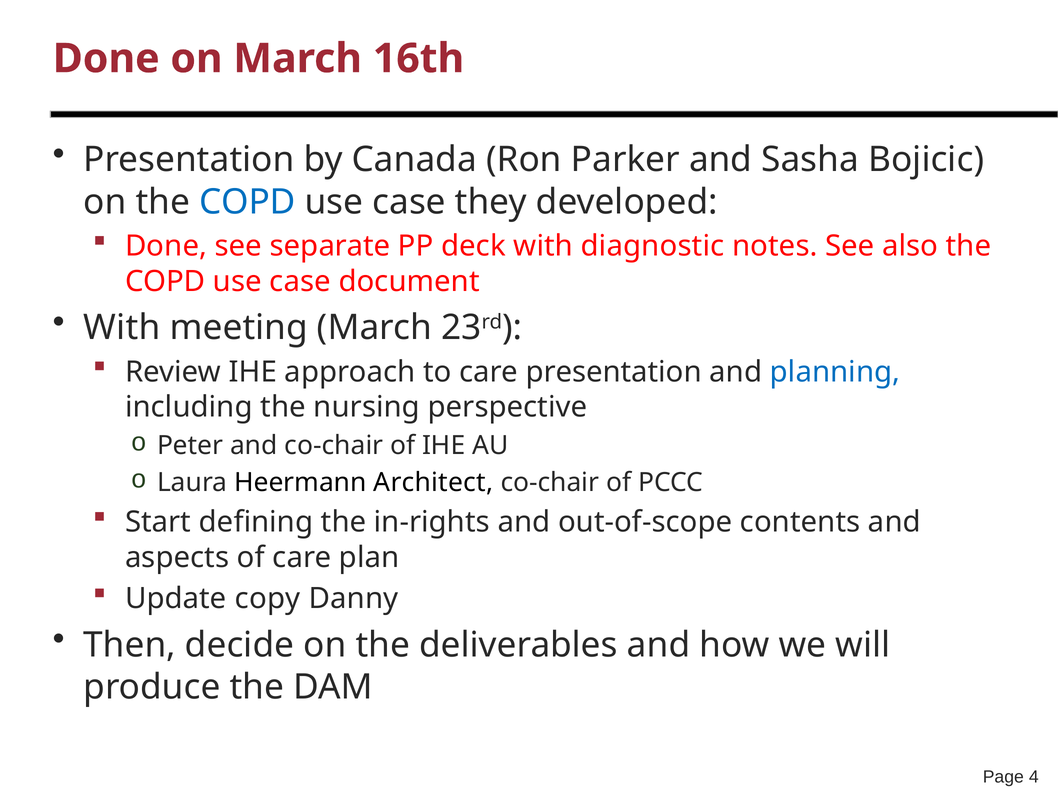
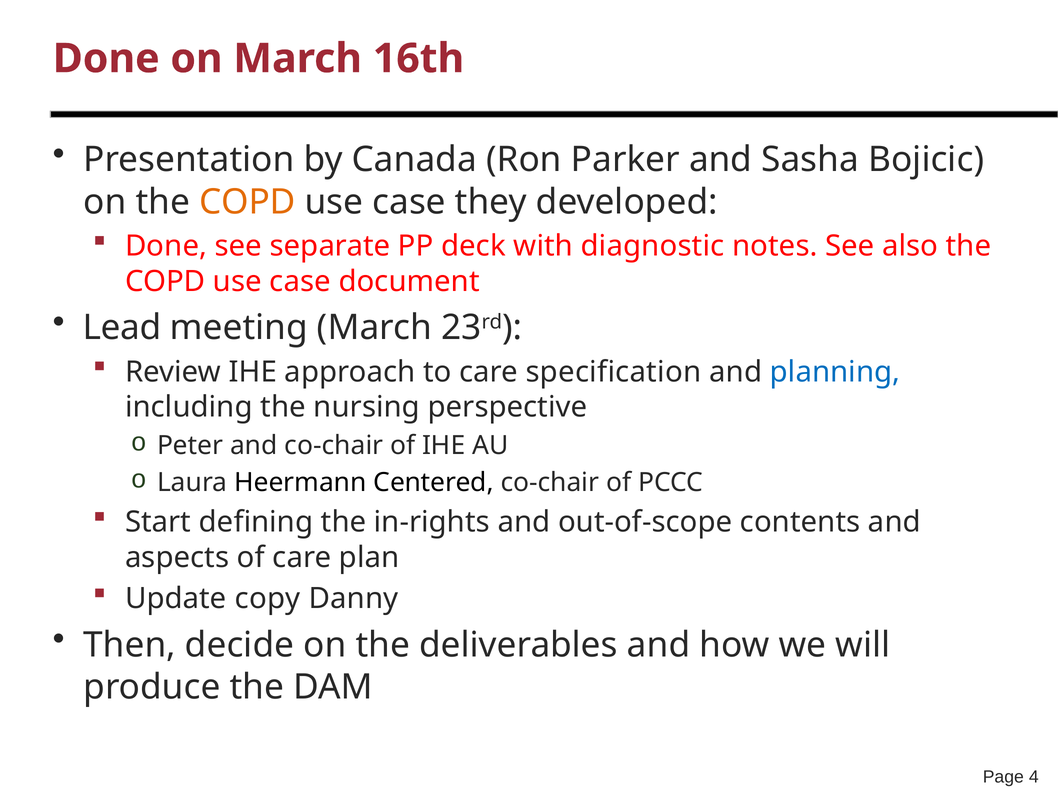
COPD at (247, 202) colour: blue -> orange
With at (122, 328): With -> Lead
care presentation: presentation -> specification
Architect: Architect -> Centered
